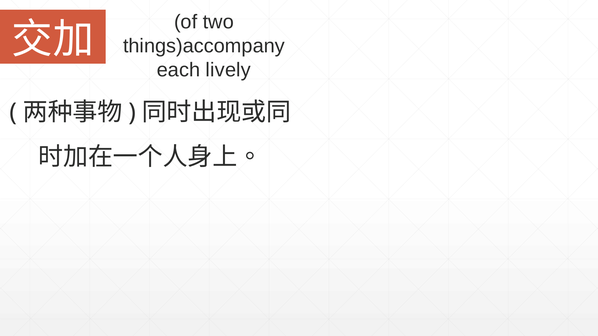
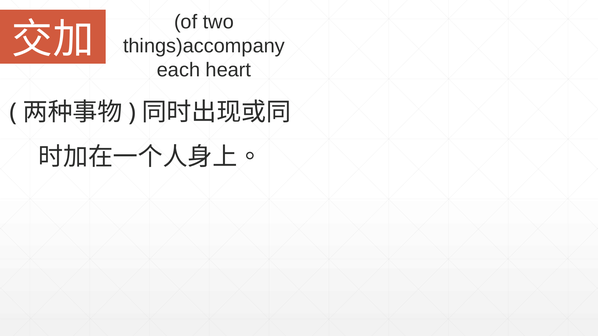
lively: lively -> heart
